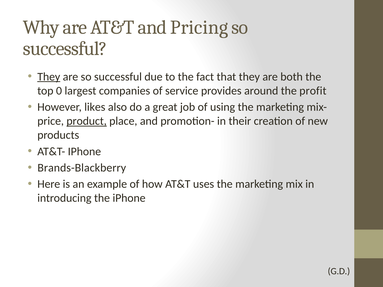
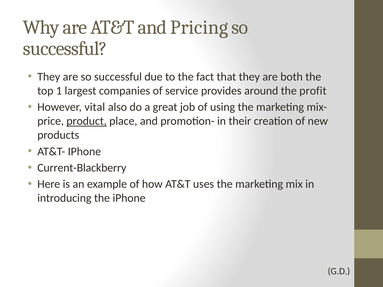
They at (49, 77) underline: present -> none
0: 0 -> 1
likes: likes -> vital
Brands-Blackberry: Brands-Blackberry -> Current-Blackberry
